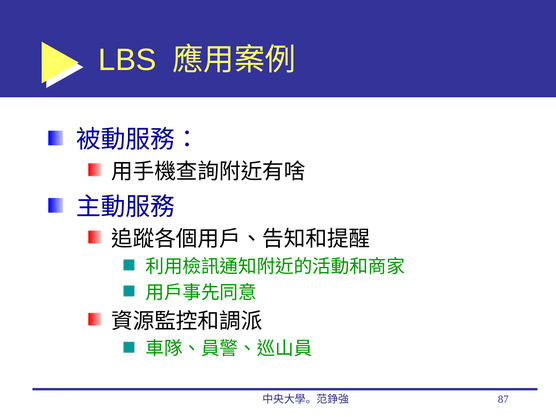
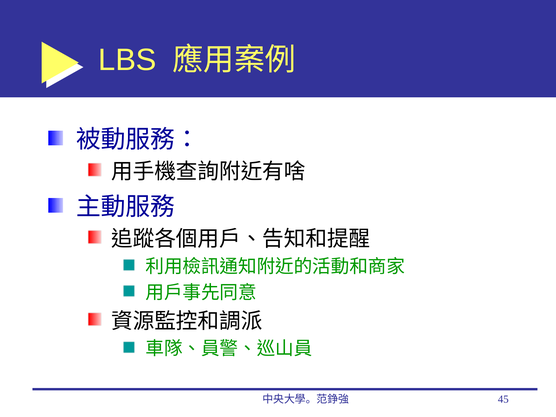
87: 87 -> 45
